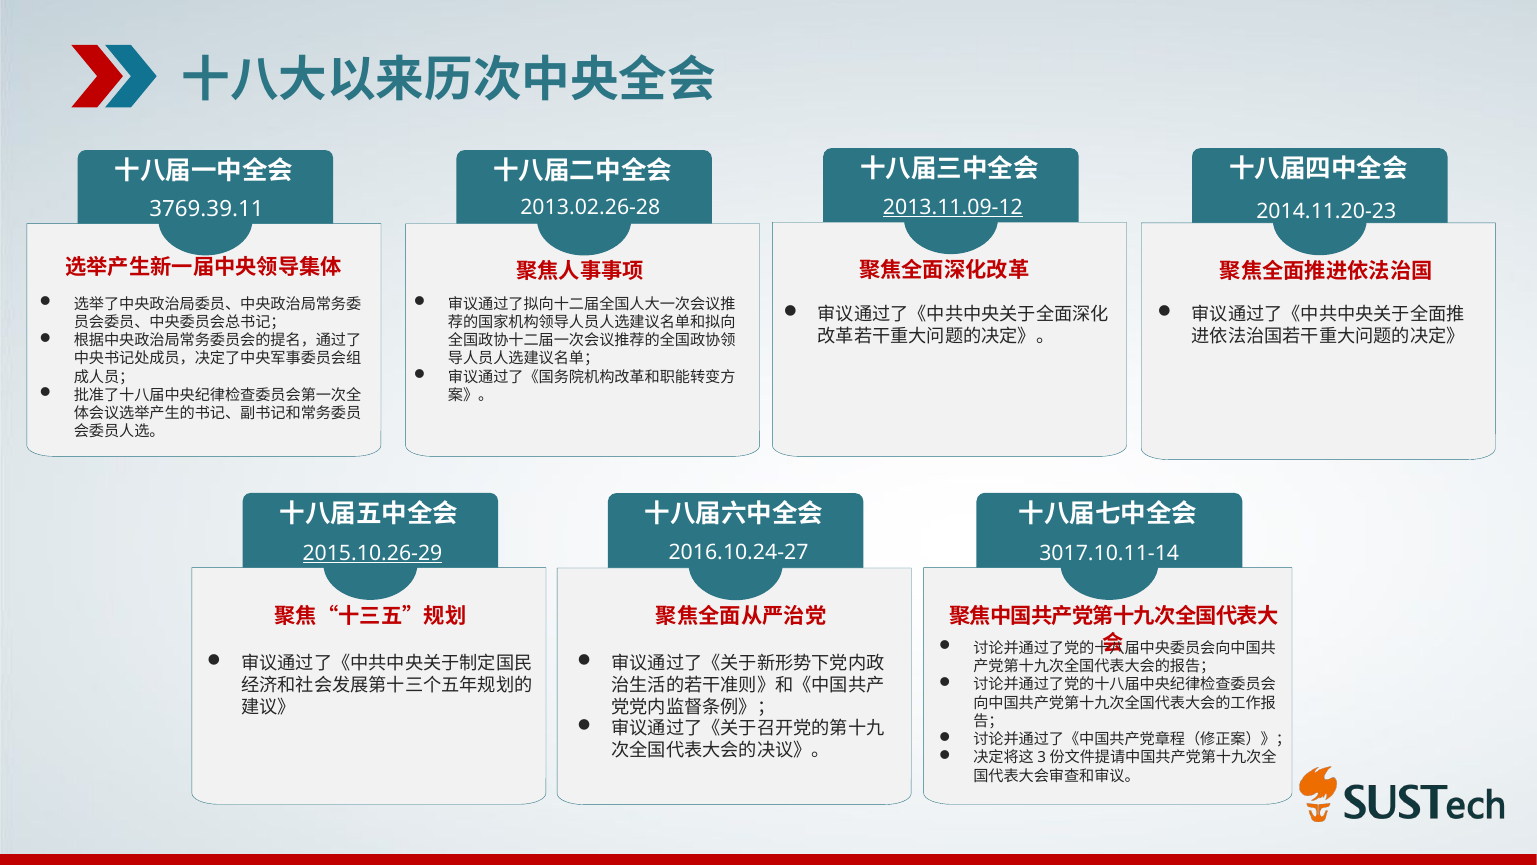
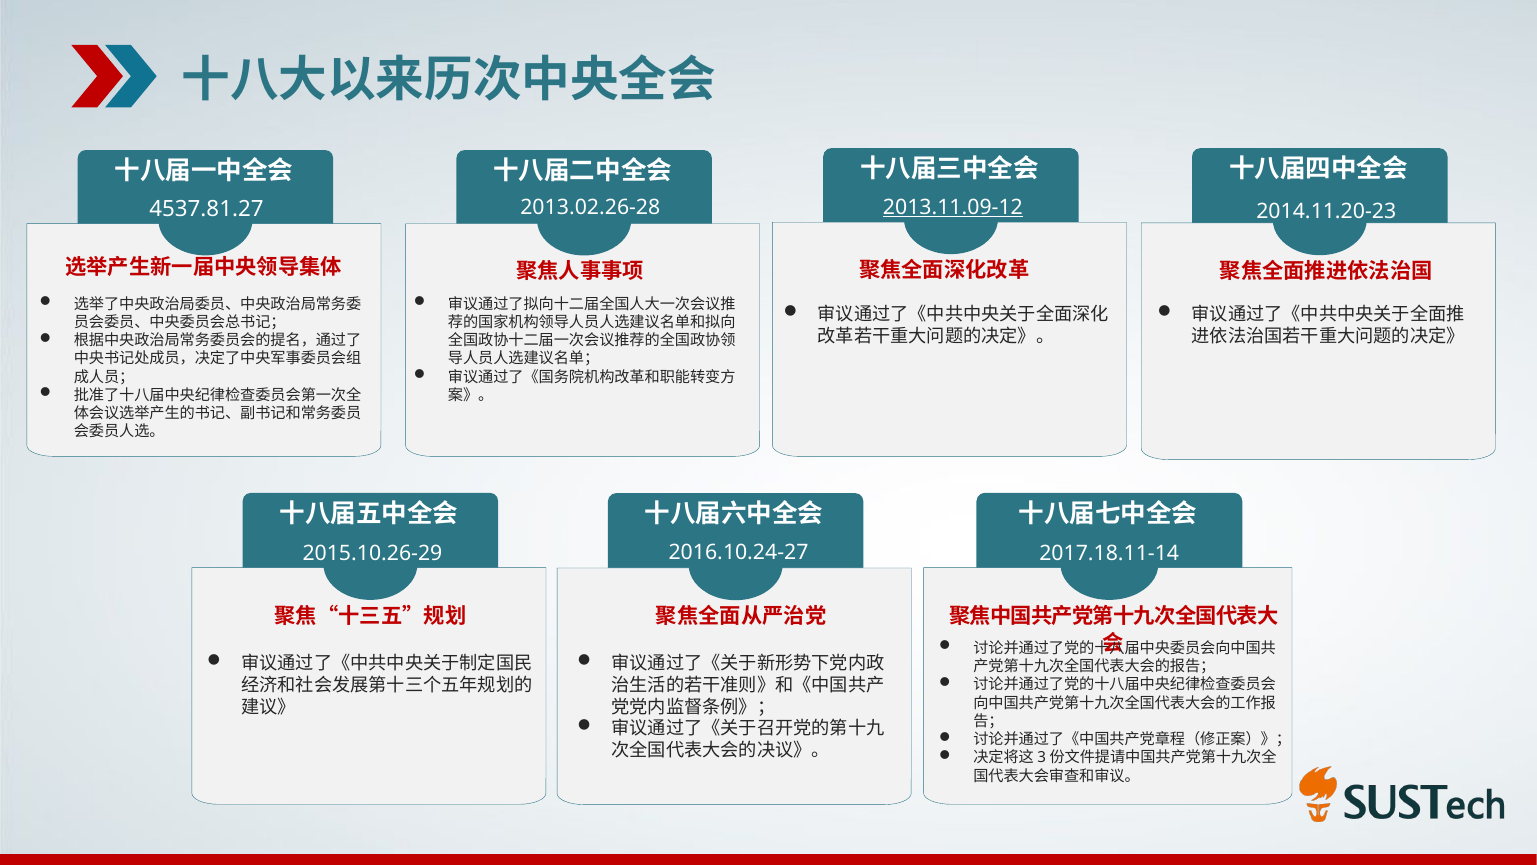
3769.39.11: 3769.39.11 -> 4537.81.27
2015.10.26-29 underline: present -> none
3017.10.11-14: 3017.10.11-14 -> 2017.18.11-14
